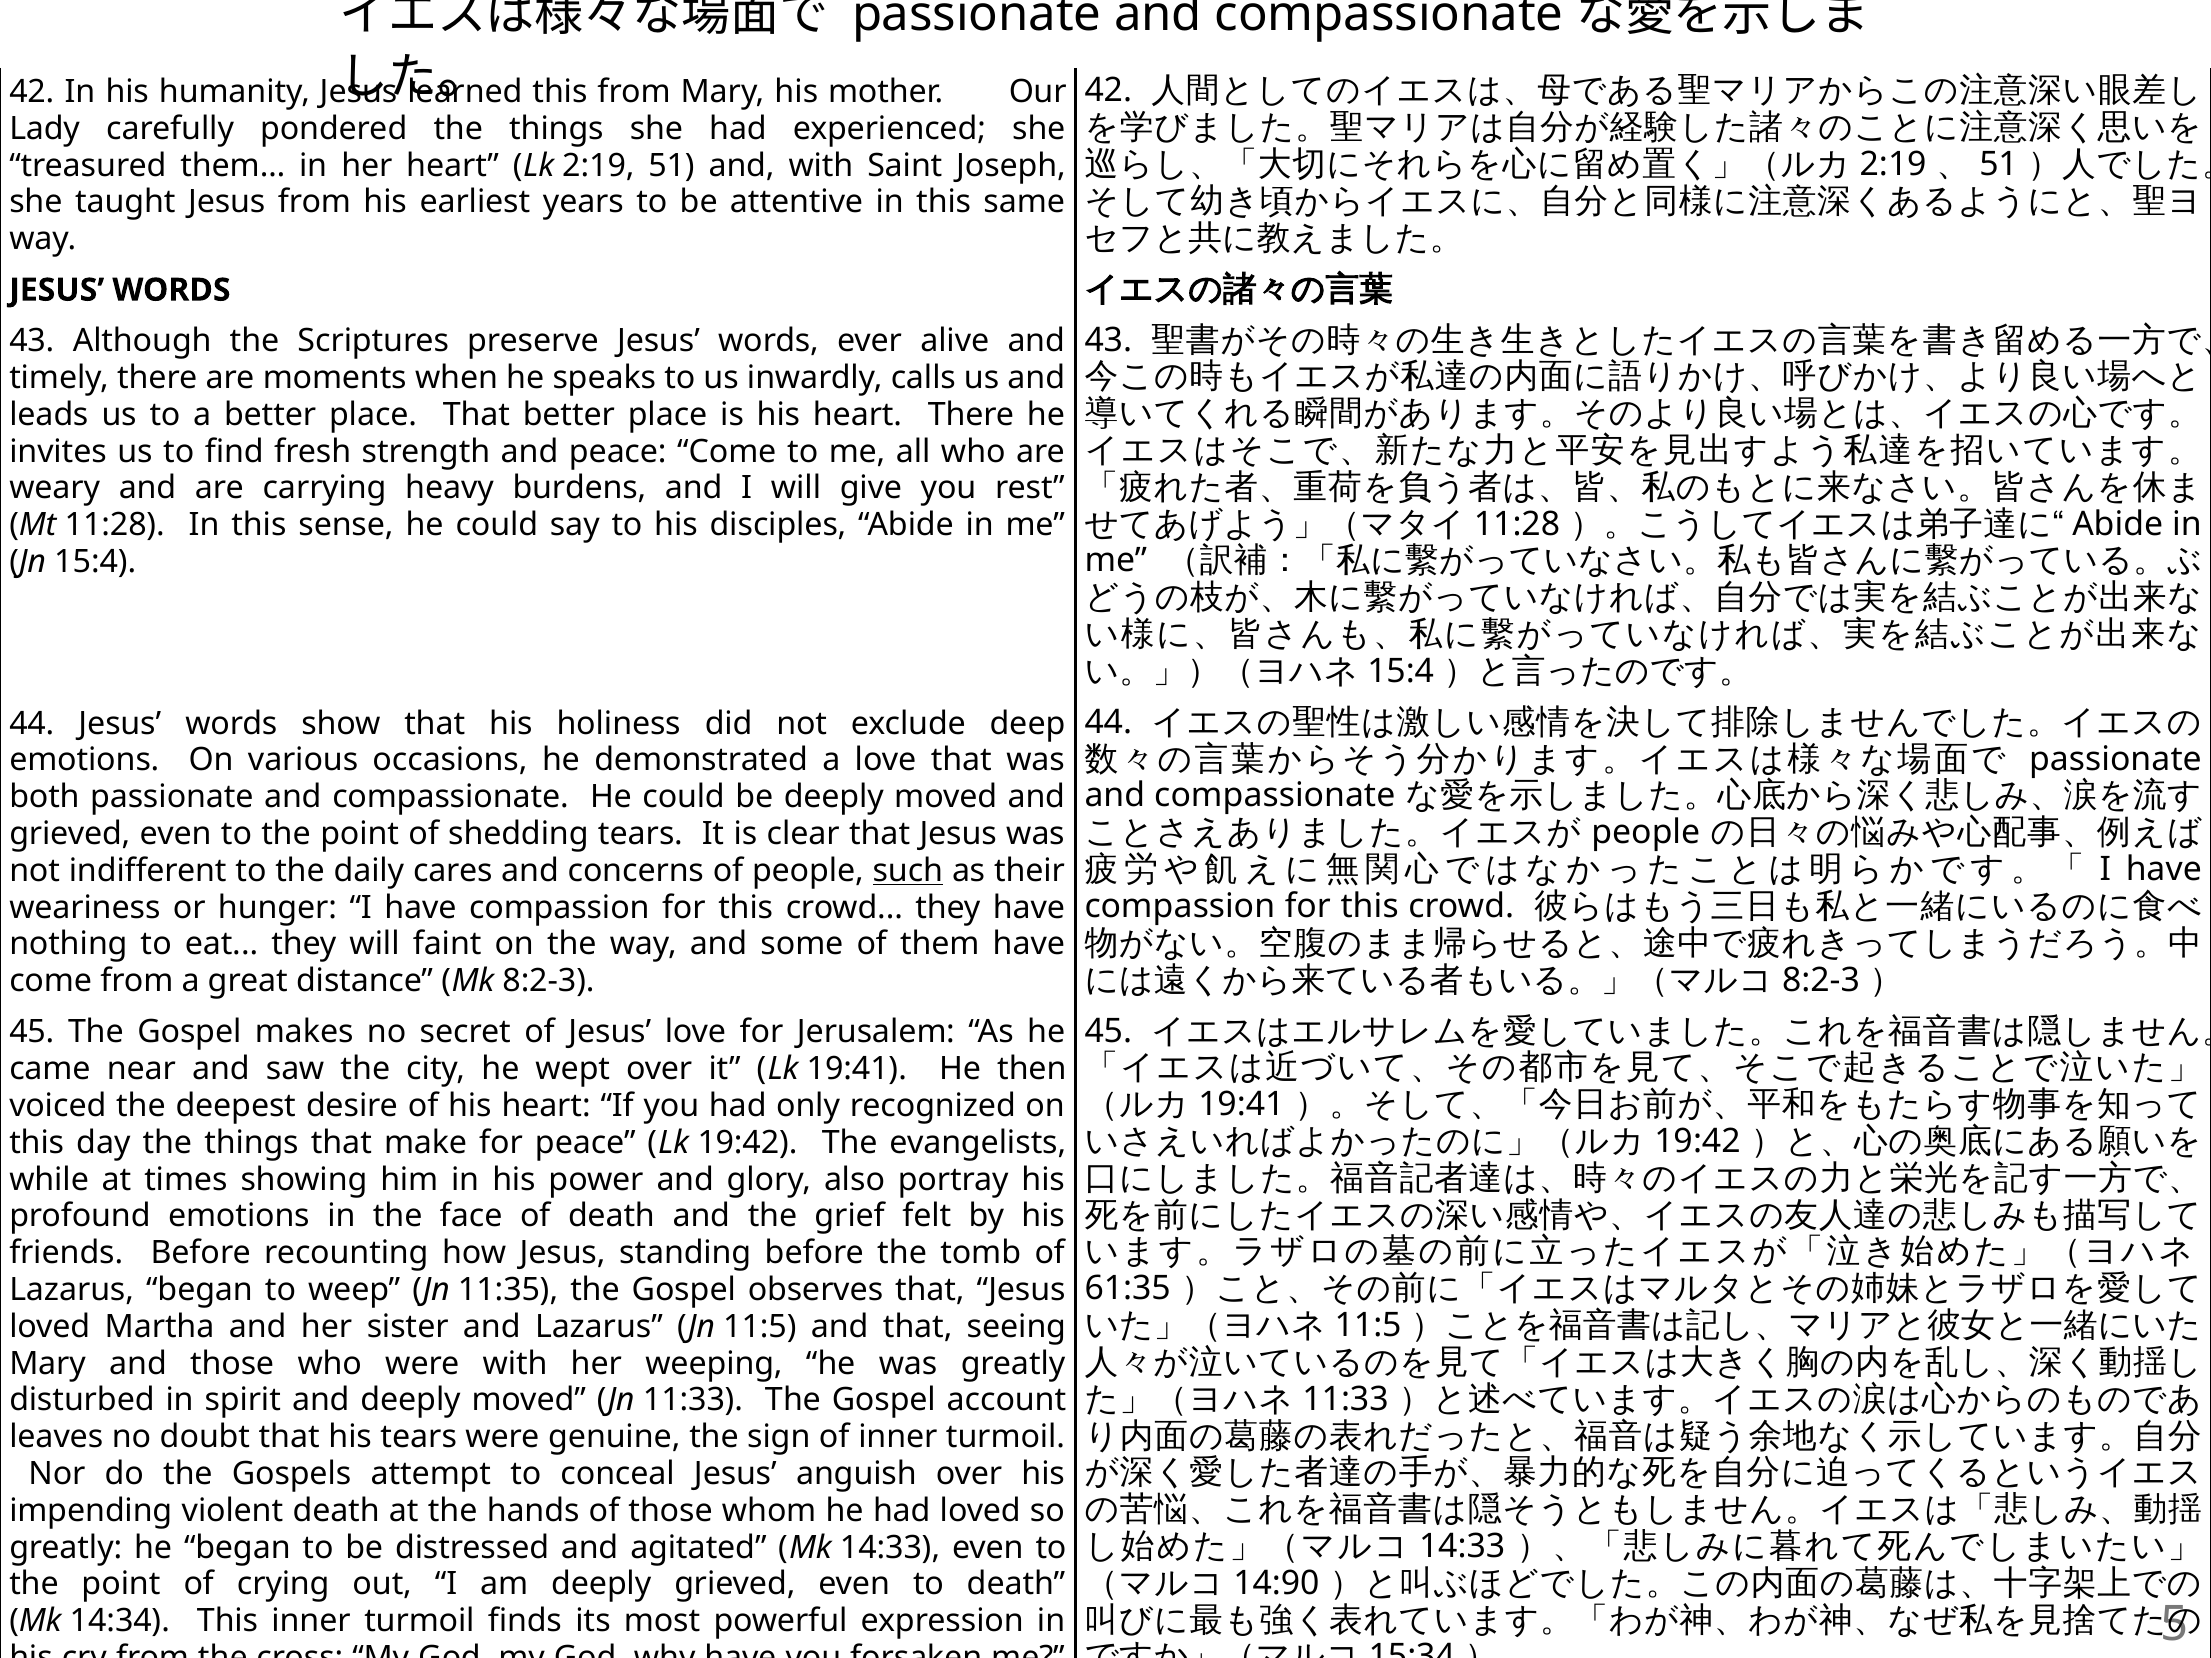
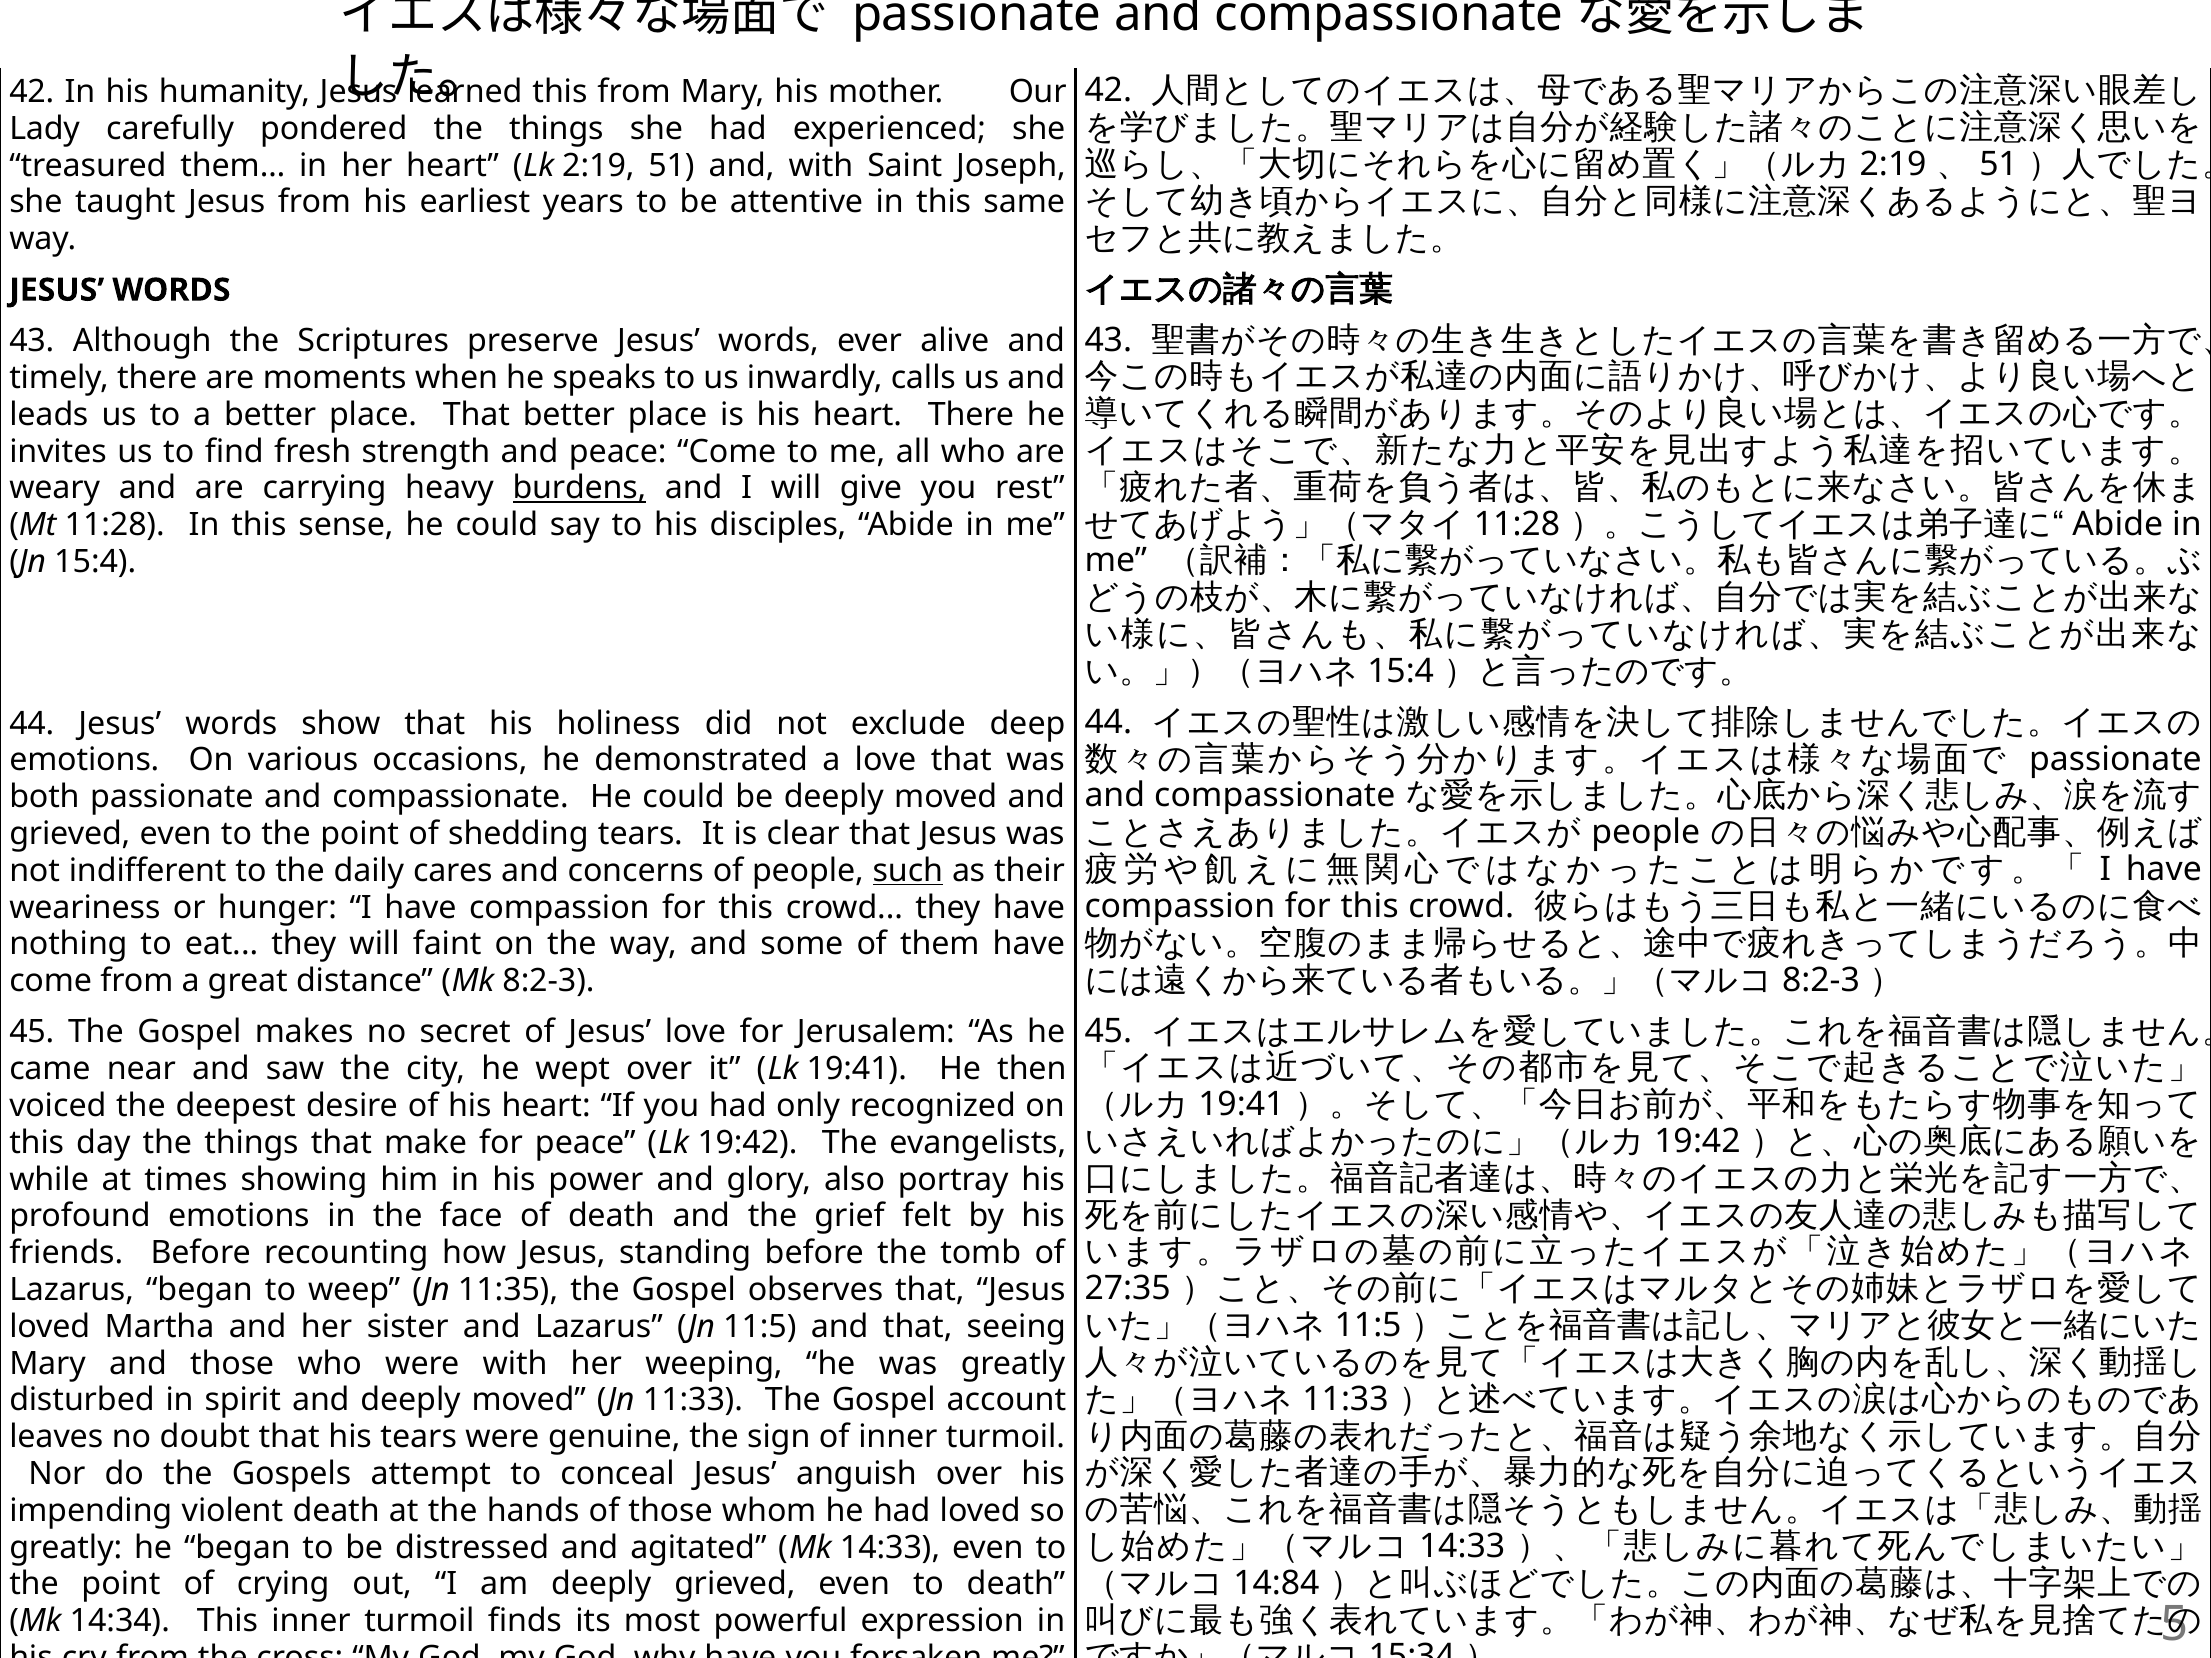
burdens underline: none -> present
61:35: 61:35 -> 27:35
14:90: 14:90 -> 14:84
